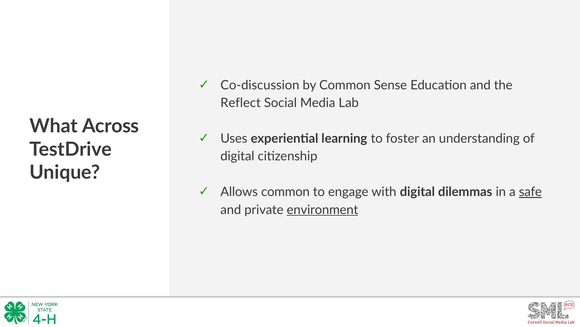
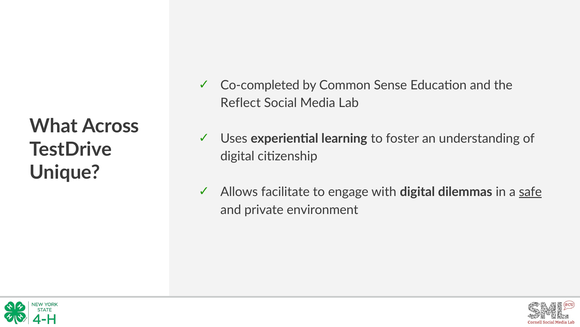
Co-discussion: Co-discussion -> Co-completed
Allows common: common -> facilitate
environment underline: present -> none
